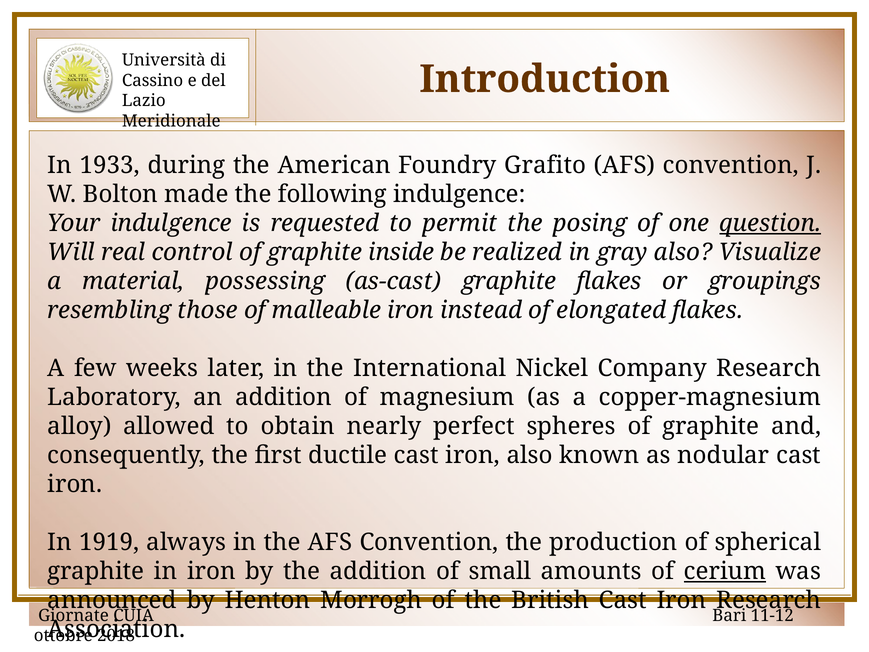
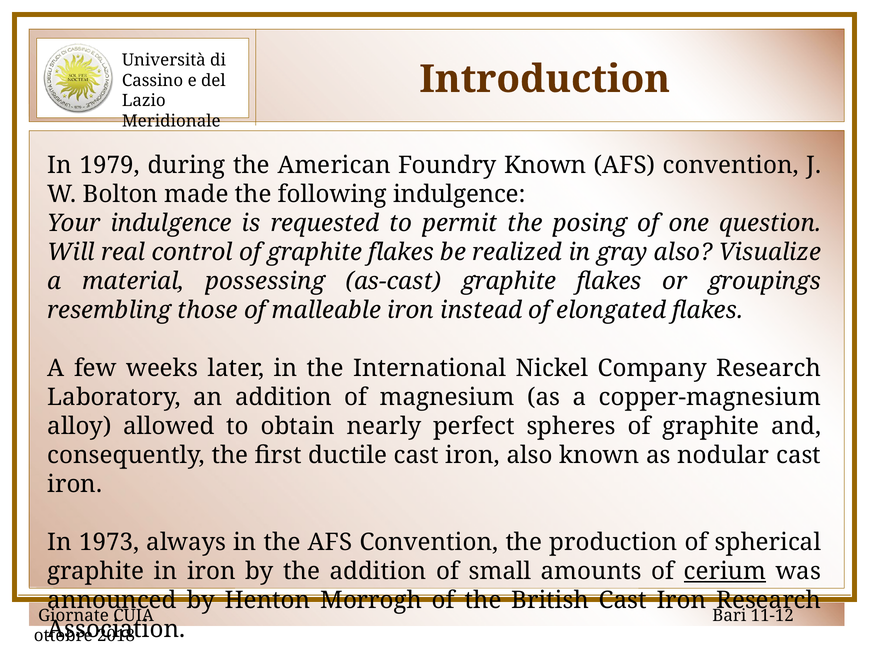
1933: 1933 -> 1979
Foundry Grafito: Grafito -> Known
question underline: present -> none
of graphite inside: inside -> flakes
1919: 1919 -> 1973
